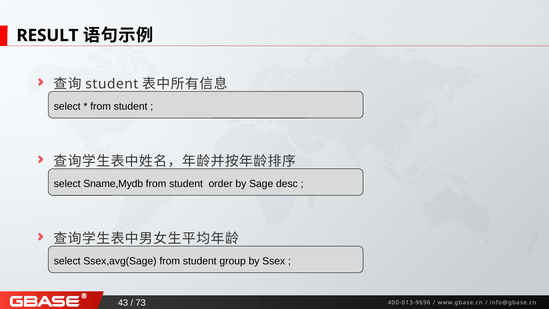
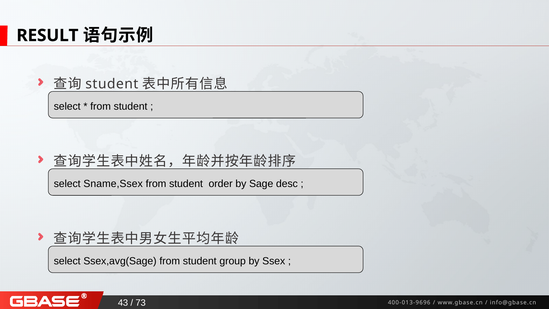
Sname,Mydb: Sname,Mydb -> Sname,Ssex
